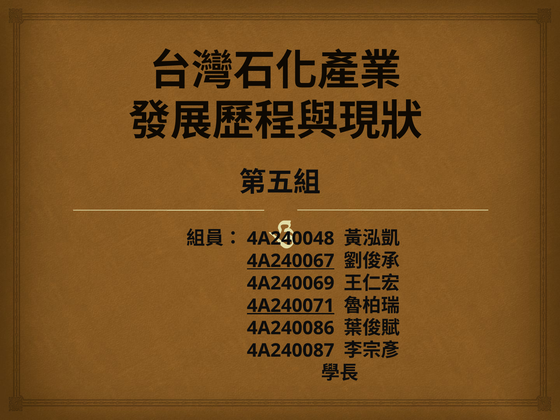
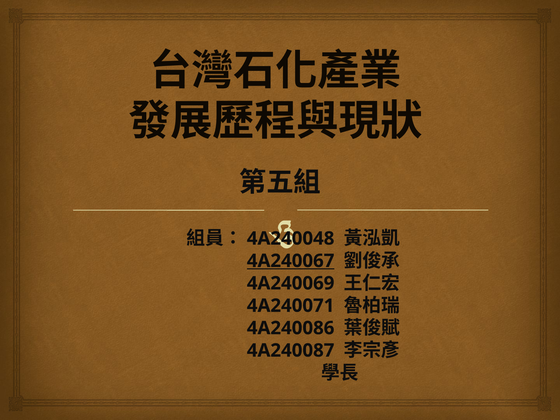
4A240071 underline: present -> none
